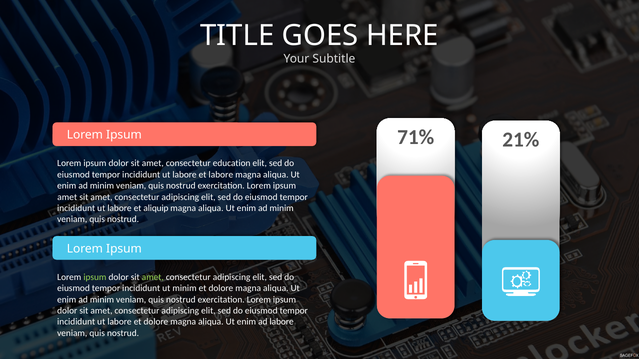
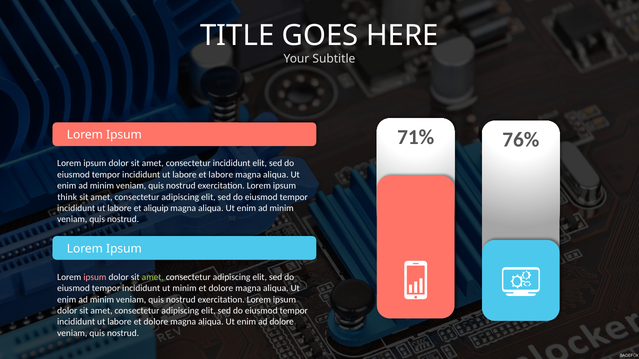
21%: 21% -> 76%
consectetur education: education -> incididunt
amet at (67, 197): amet -> think
ipsum at (95, 277) colour: light green -> pink
ad labore: labore -> dolore
